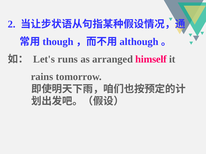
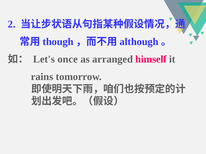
runs: runs -> once
